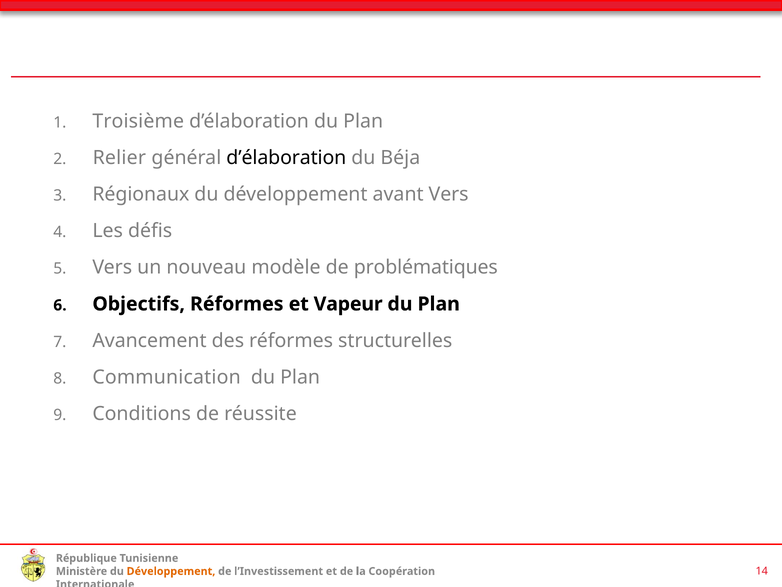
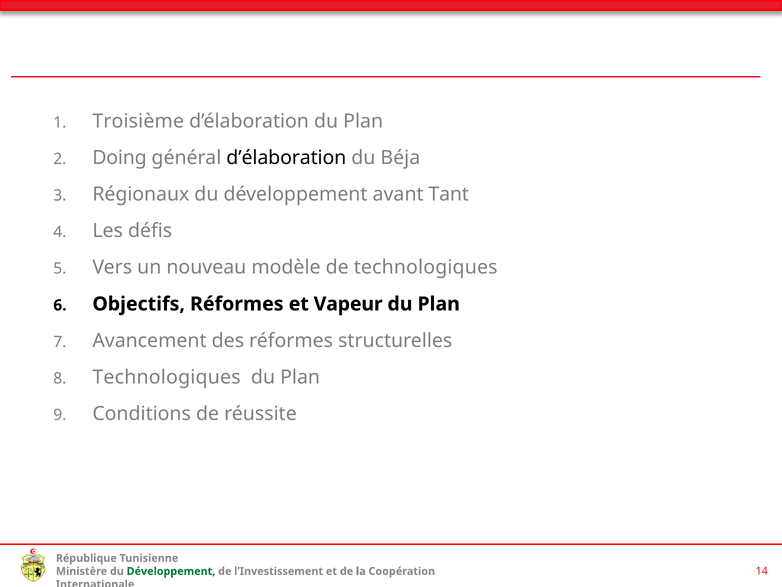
Relier: Relier -> Doing
avant Vers: Vers -> Tant
de problématiques: problématiques -> technologiques
Communication at (167, 377): Communication -> Technologiques
Développement at (171, 571) colour: orange -> green
